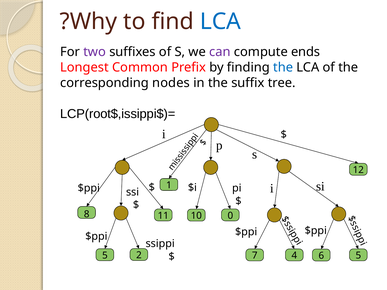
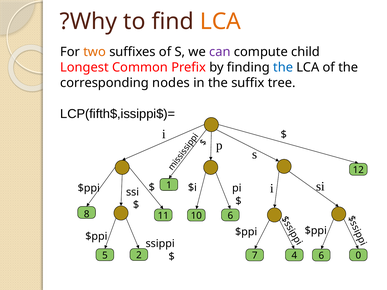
LCA at (220, 22) colour: blue -> orange
two colour: purple -> orange
ends: ends -> child
LCP(root$,issippi$)=: LCP(root$,issippi$)= -> LCP(fifth$,issippi$)=
10 0: 0 -> 6
6 5: 5 -> 0
